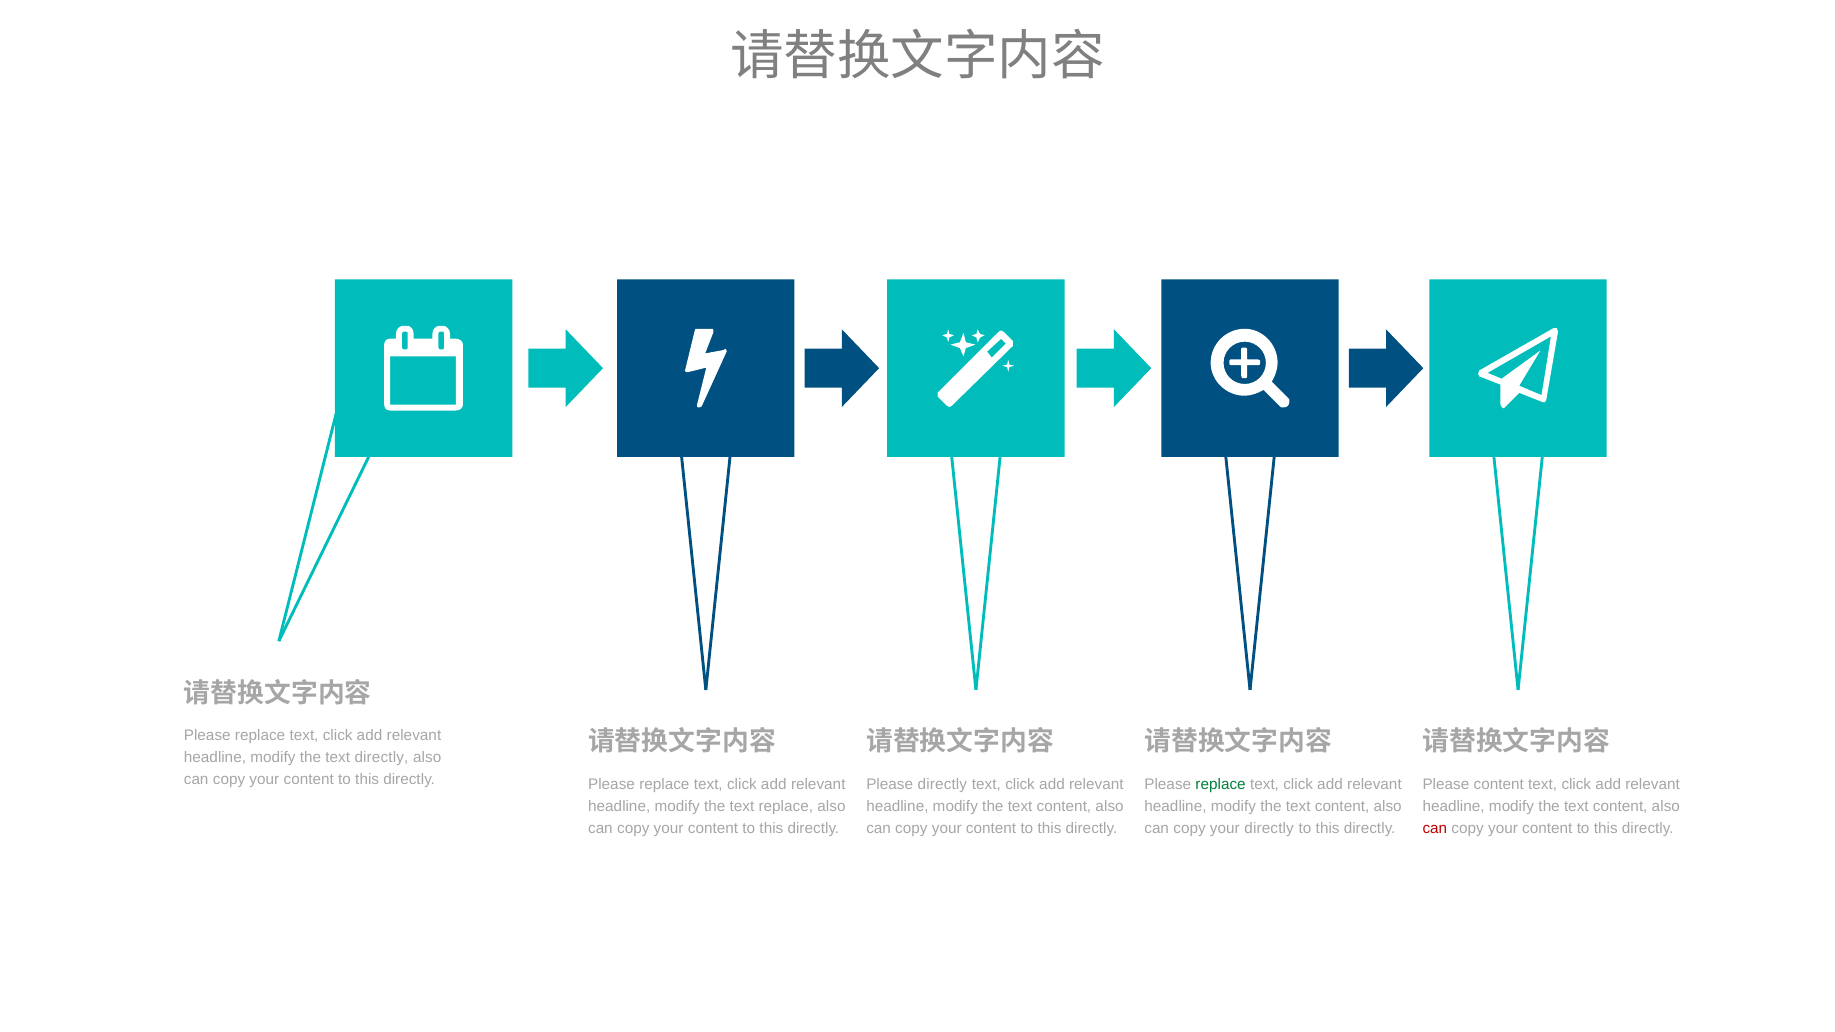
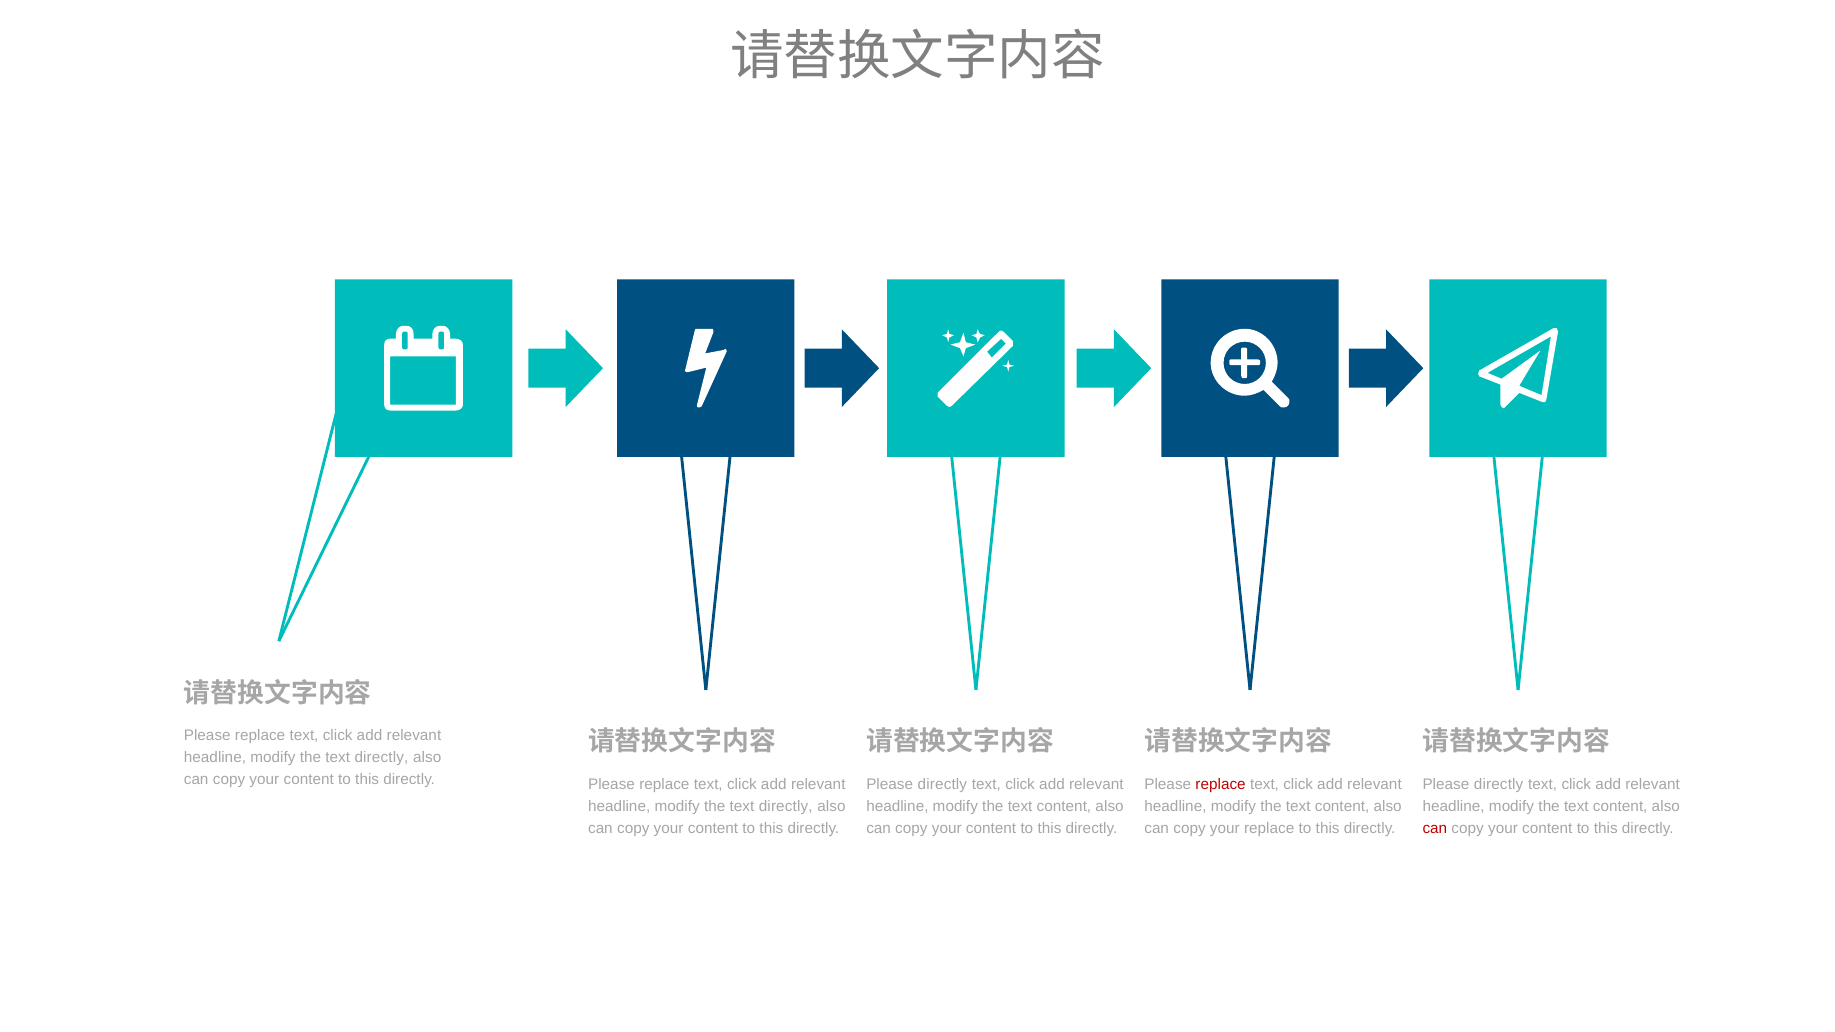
replace at (1221, 784) colour: green -> red
content at (1499, 784): content -> directly
replace at (786, 806): replace -> directly
your directly: directly -> replace
